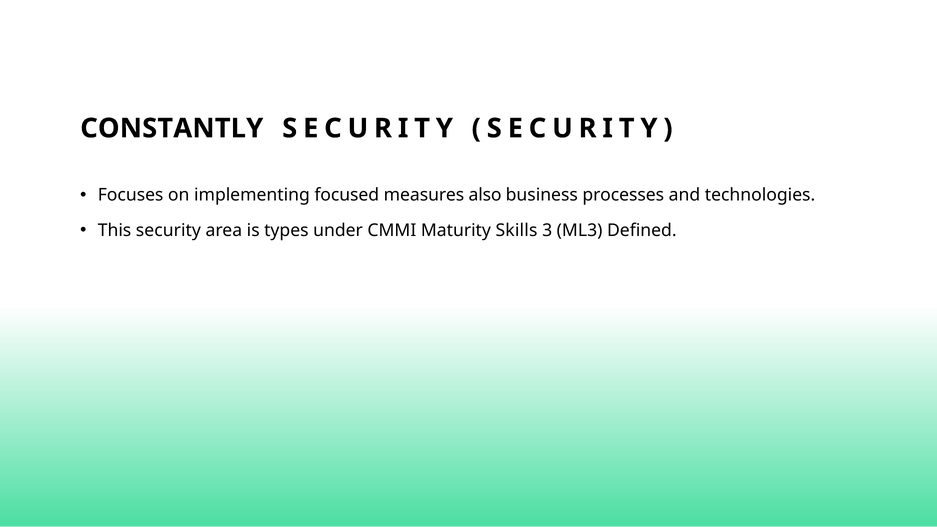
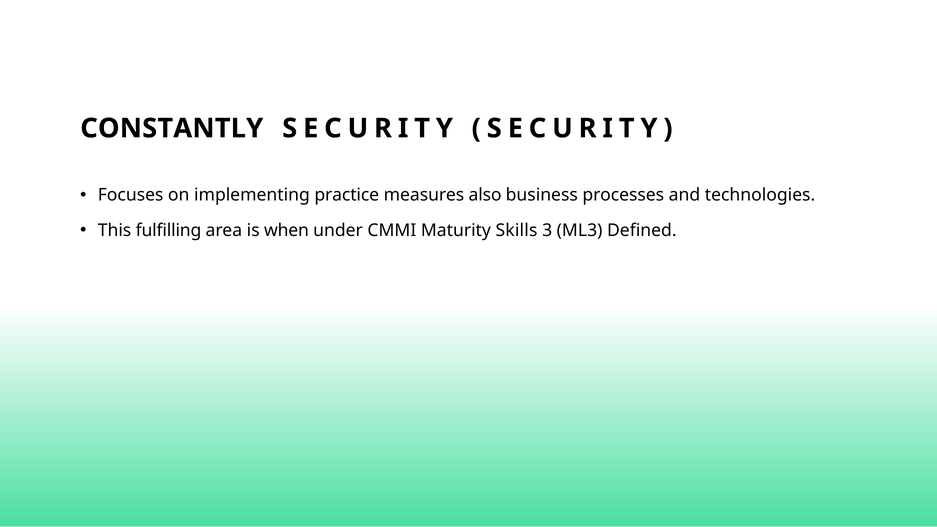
focused: focused -> practice
This security: security -> fulfilling
types: types -> when
